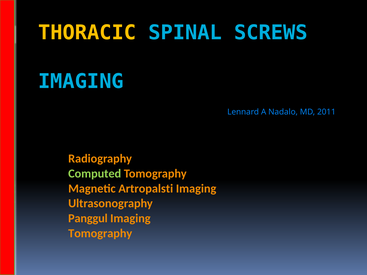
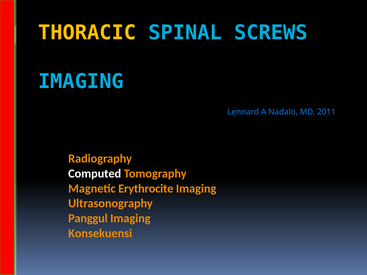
Computed colour: light green -> white
Artropalsti: Artropalsti -> Erythrocite
Tomography at (100, 233): Tomography -> Konsekuensi
